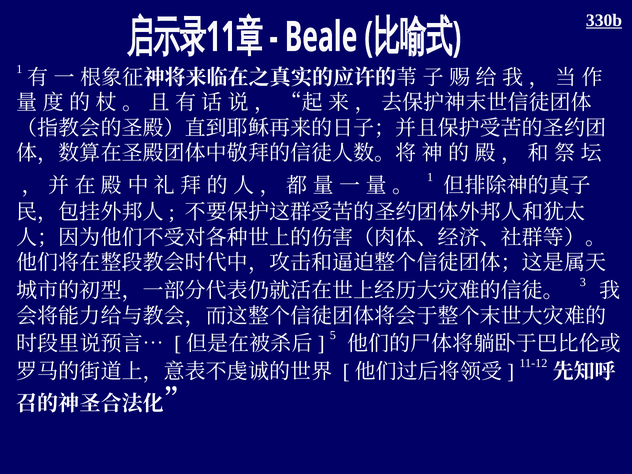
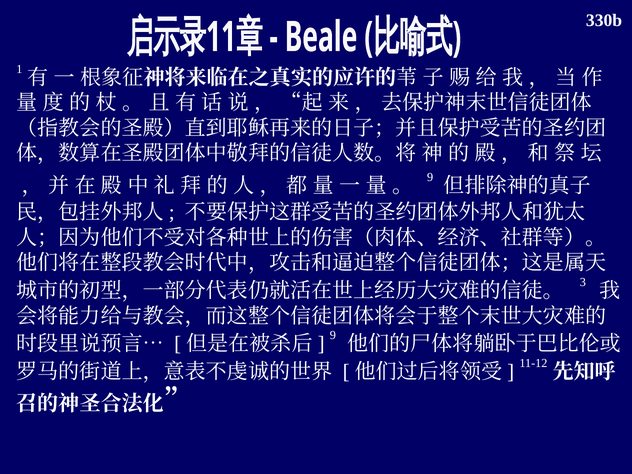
330b underline: present -> none
1 at (430, 177): 1 -> 9
5 at (333, 335): 5 -> 9
